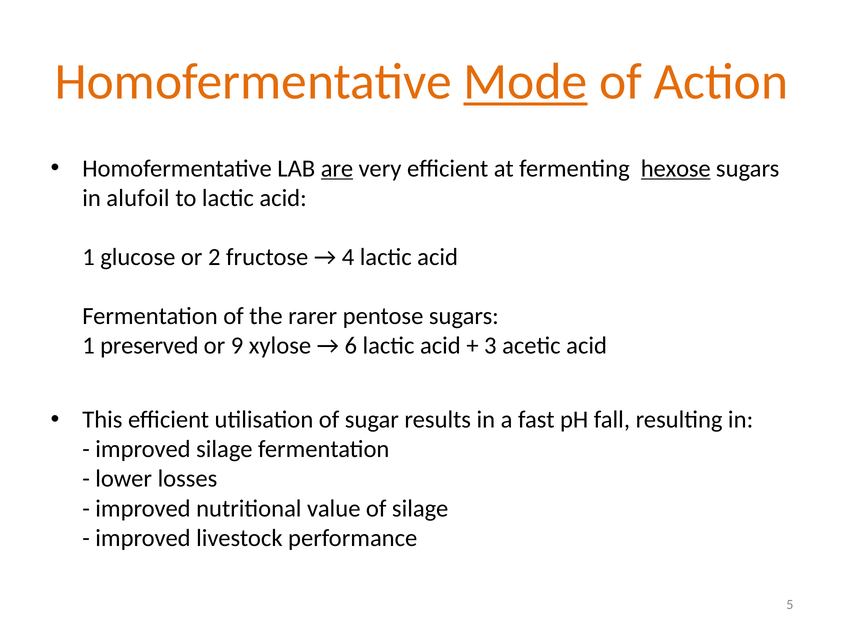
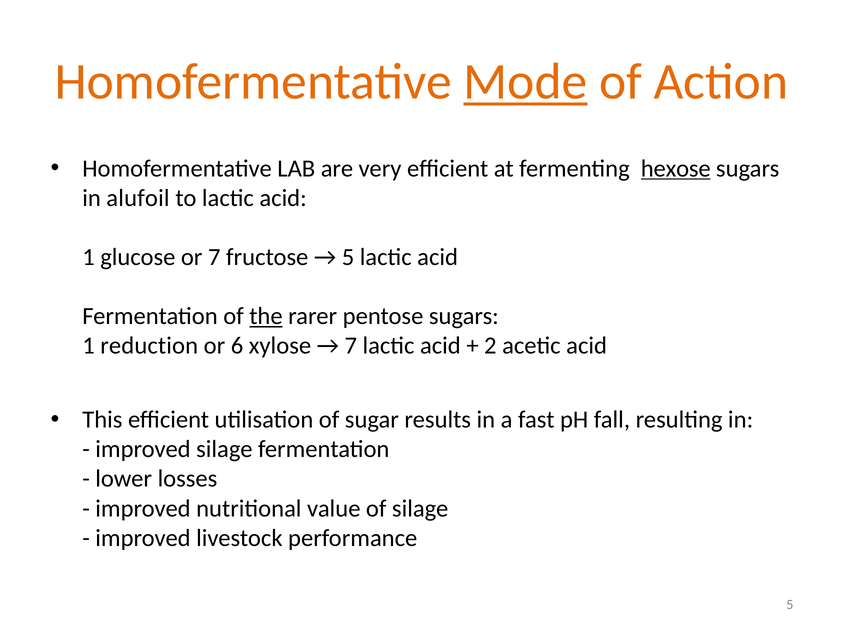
are underline: present -> none
or 2: 2 -> 7
4 at (348, 257): 4 -> 5
the underline: none -> present
preserved: preserved -> reduction
9: 9 -> 6
6 at (351, 346): 6 -> 7
3: 3 -> 2
